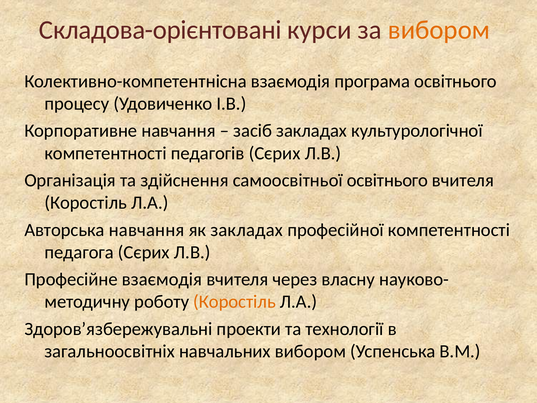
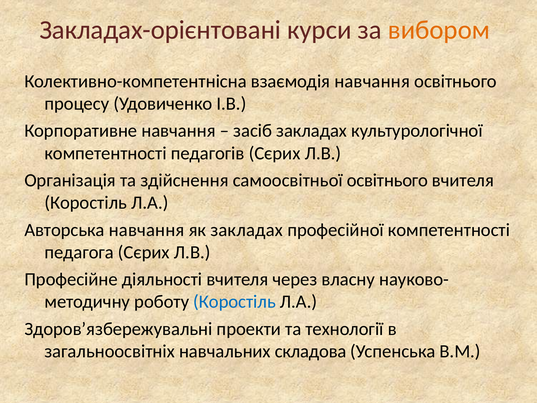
Складова-орієнтовані: Складова-орієнтовані -> Закладах-орієнтовані
взаємодія програма: програма -> навчання
Професійне взаємодія: взаємодія -> діяльності
Коростіль at (235, 302) colour: orange -> blue
навчальних вибором: вибором -> складова
